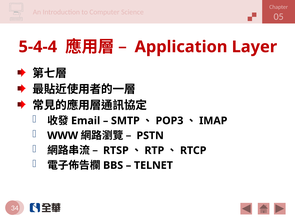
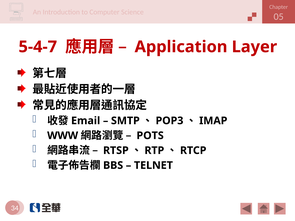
5-4-4: 5-4-4 -> 5-4-7
PSTN: PSTN -> POTS
